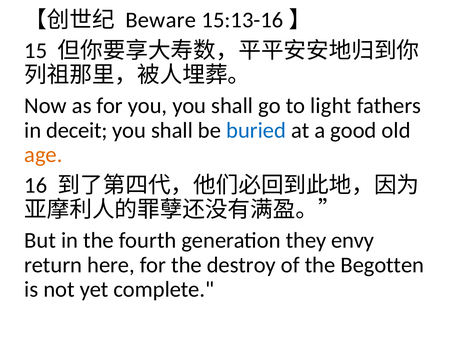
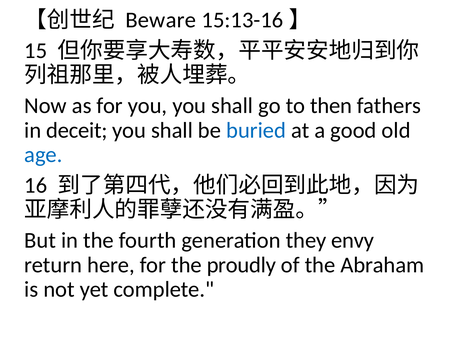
light: light -> then
age colour: orange -> blue
destroy: destroy -> proudly
Begotten: Begotten -> Abraham
